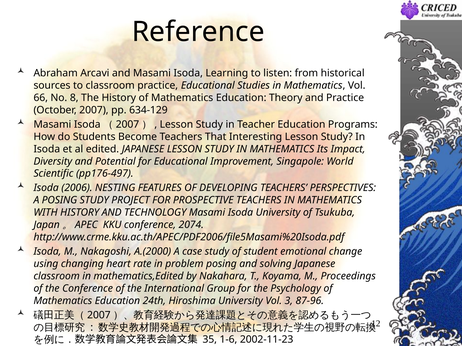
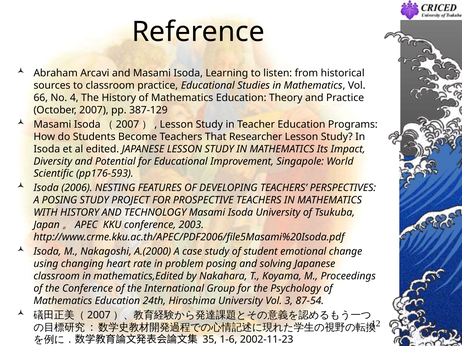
8: 8 -> 4
634-129: 634-129 -> 387-129
Interesting: Interesting -> Researcher
pp176-497: pp176-497 -> pp176-593
2074: 2074 -> 2003
87-96: 87-96 -> 87-54
